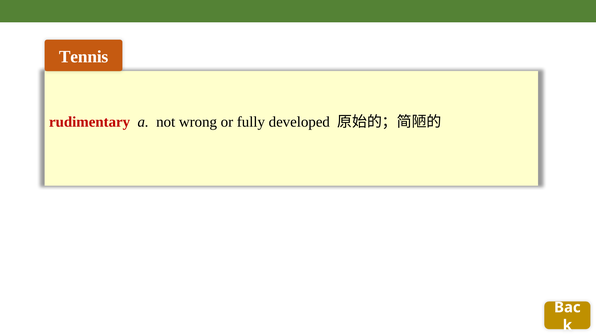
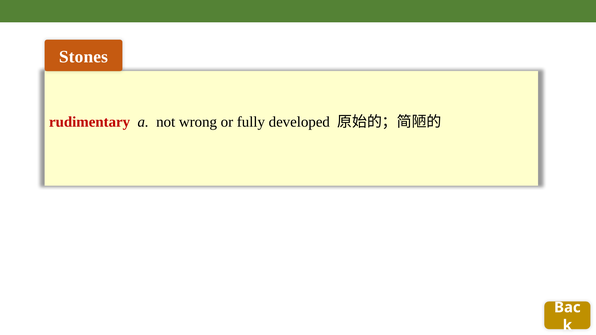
Tennis: Tennis -> Stones
